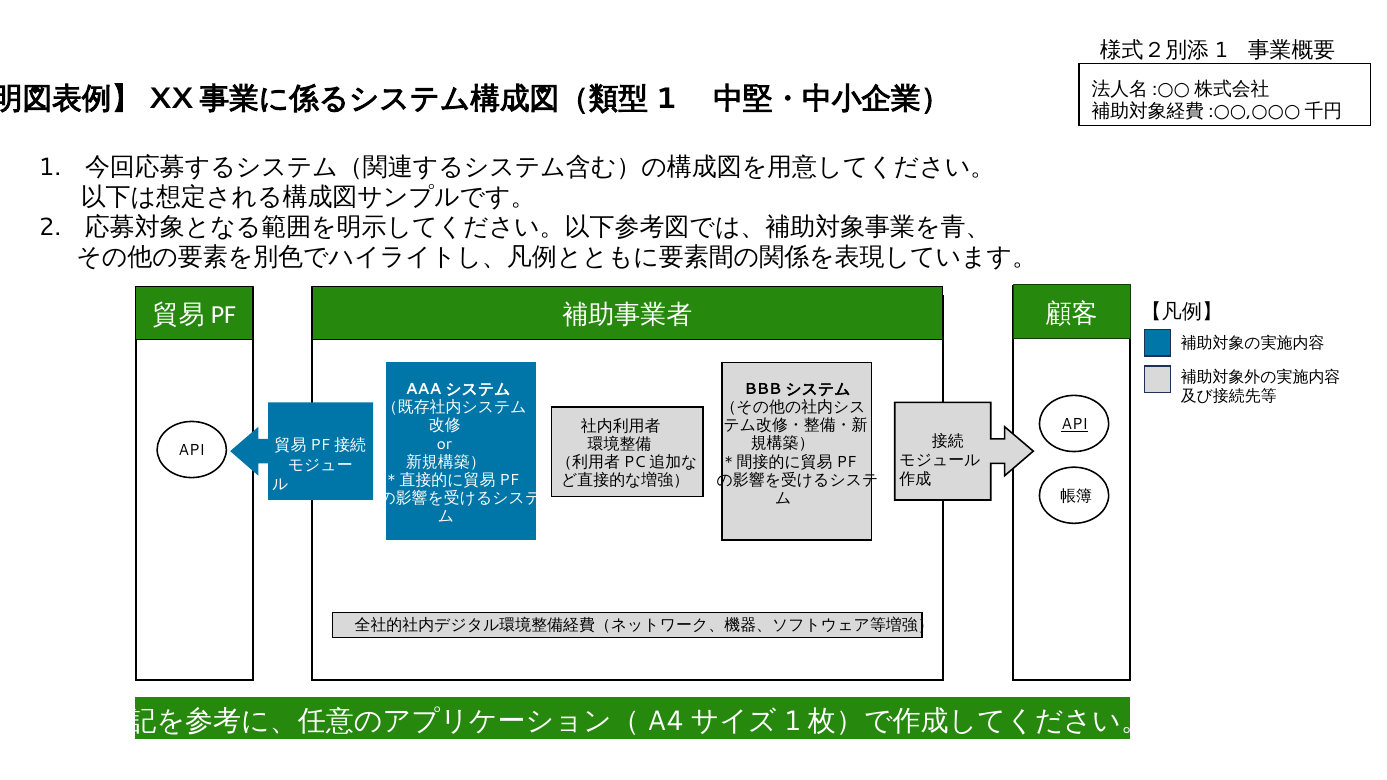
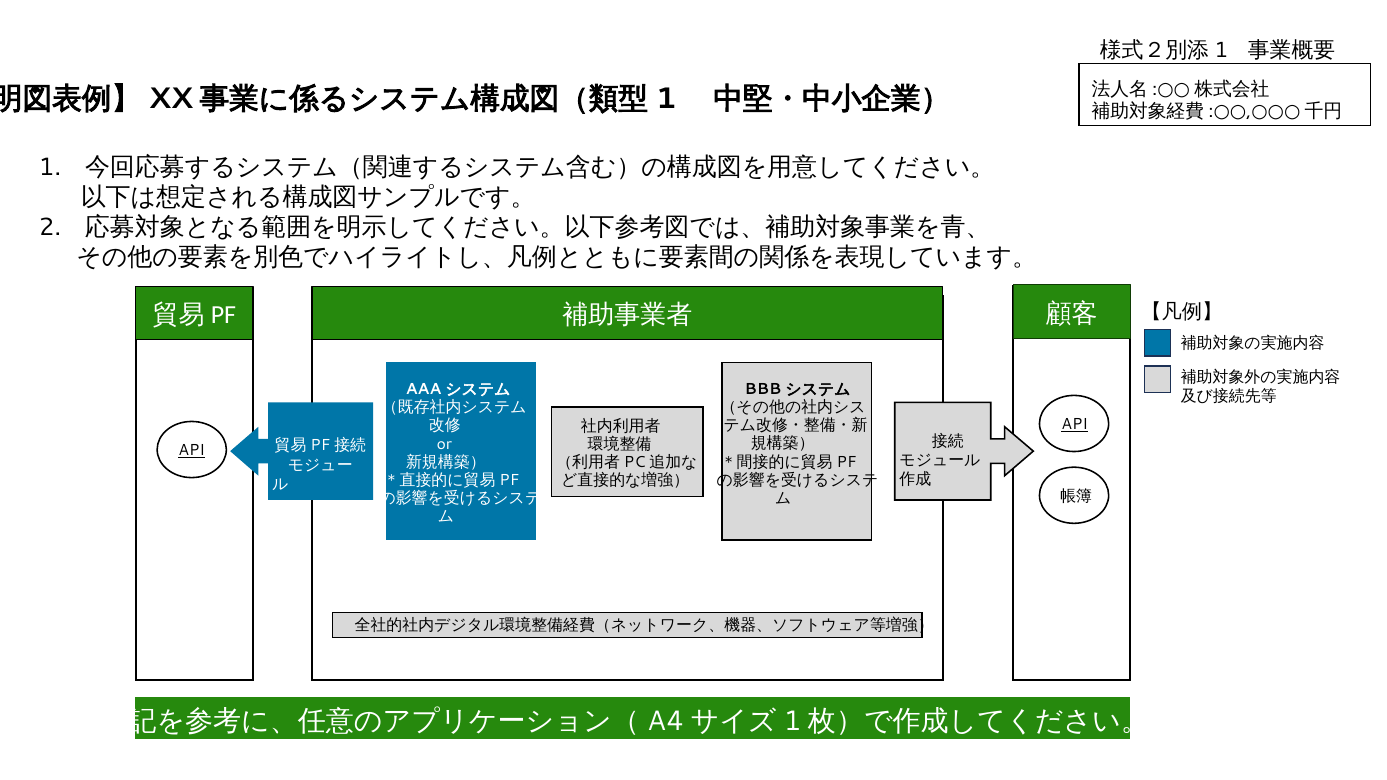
API at (192, 451) underline: none -> present
